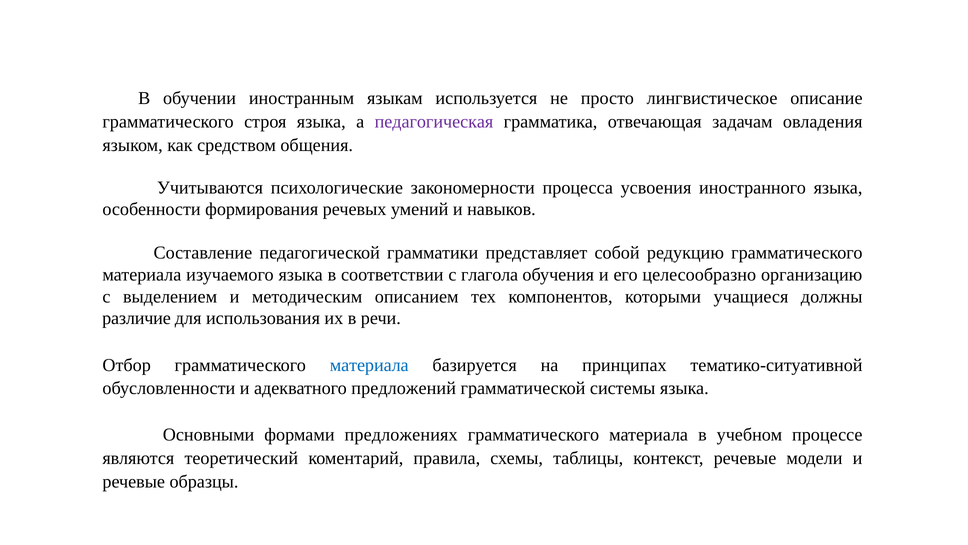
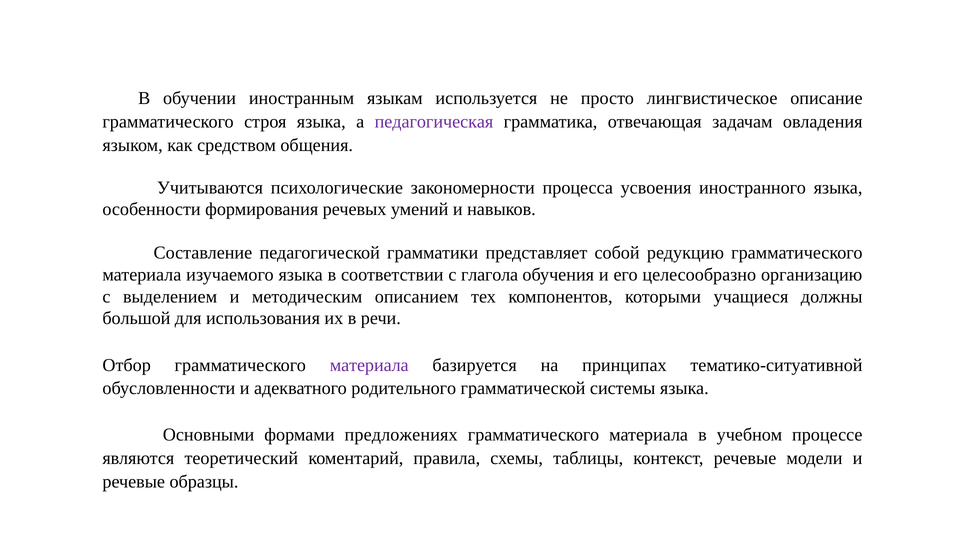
различие: различие -> большой
материала at (369, 365) colour: blue -> purple
предложений: предложений -> родительного
